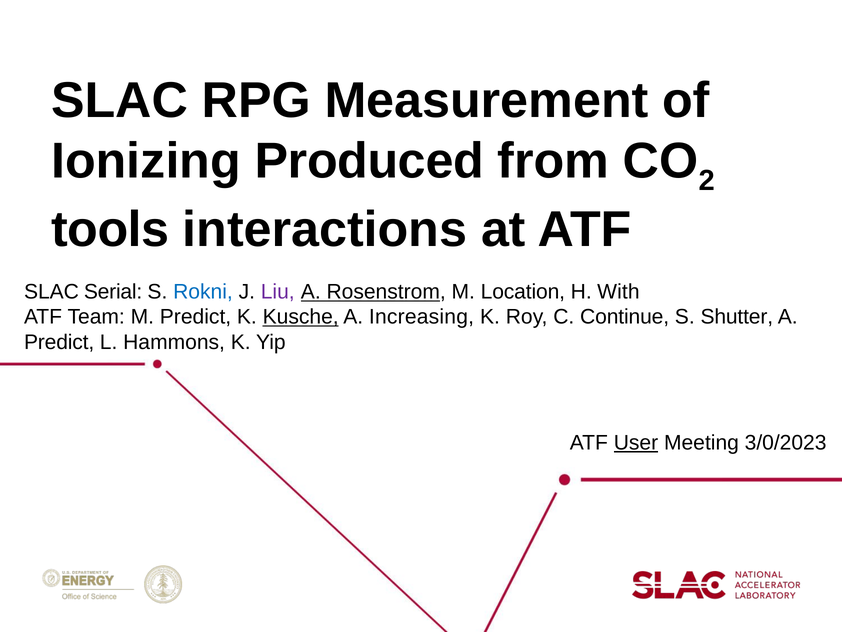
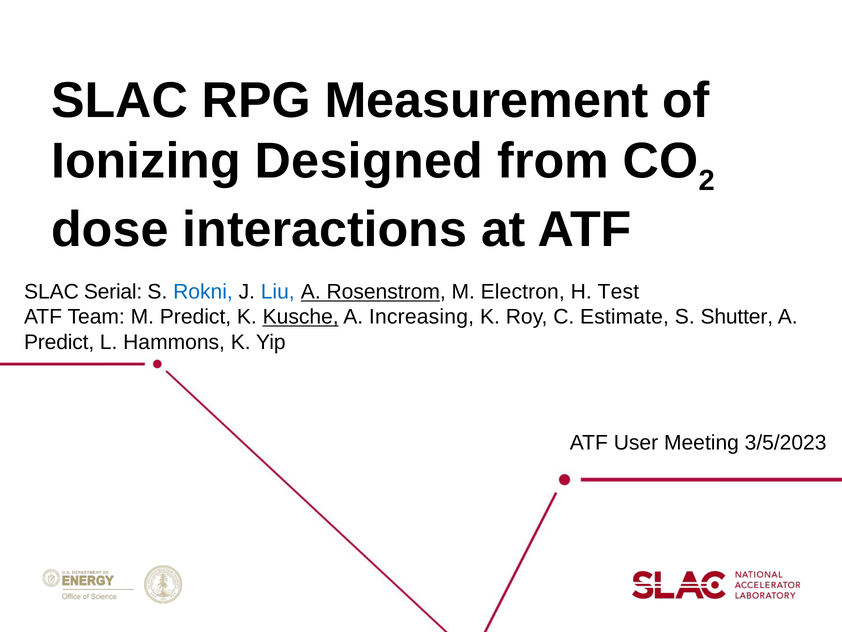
Produced: Produced -> Designed
tools: tools -> dose
Liu colour: purple -> blue
Location: Location -> Electron
With: With -> Test
Continue: Continue -> Estimate
User underline: present -> none
3/0/2023: 3/0/2023 -> 3/5/2023
